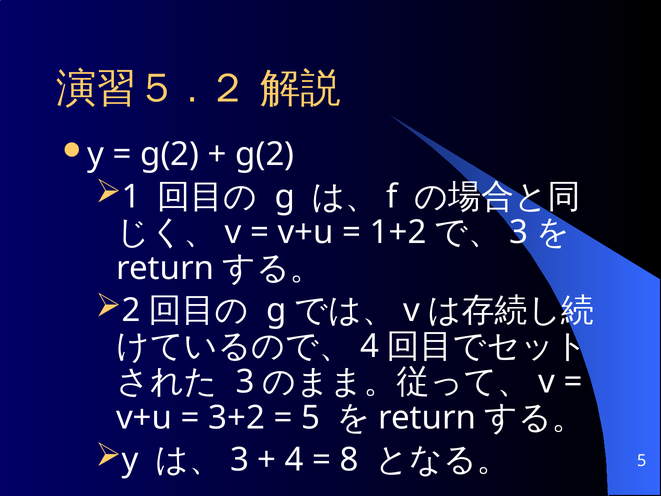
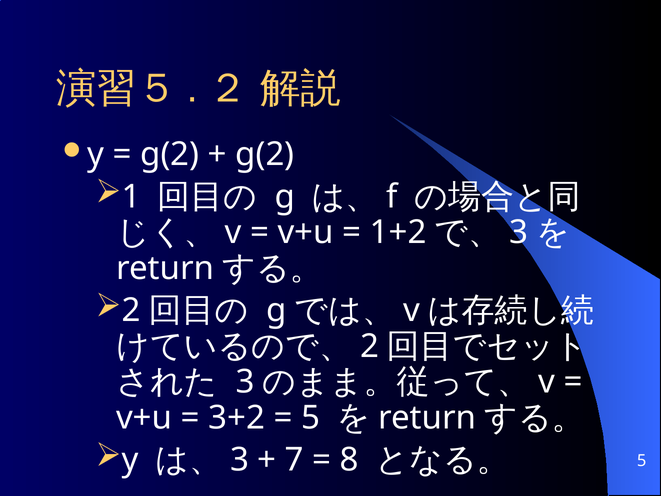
4 at (370, 346): 4 -> 2
4 at (294, 460): 4 -> 7
